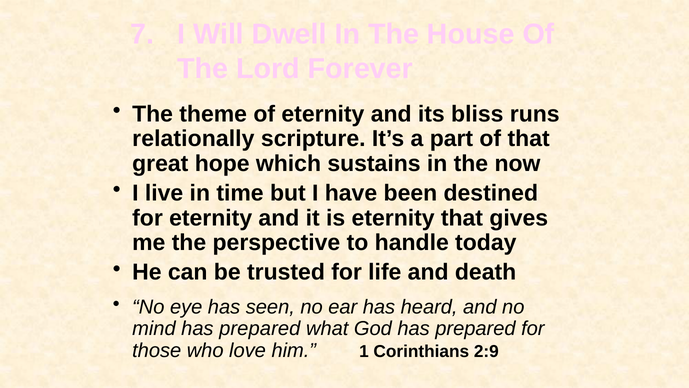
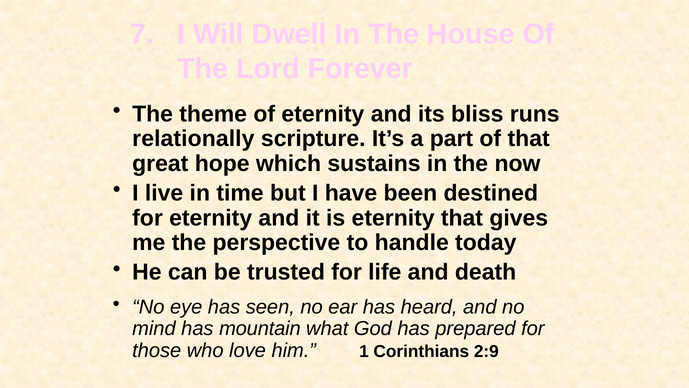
mind has prepared: prepared -> mountain
